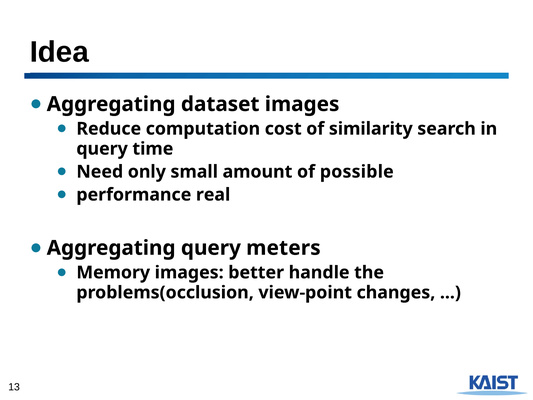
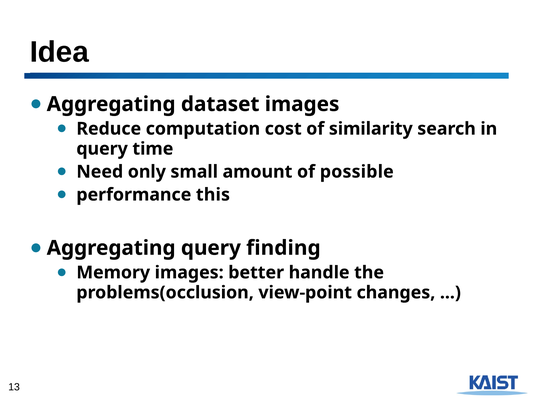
real: real -> this
meters: meters -> finding
